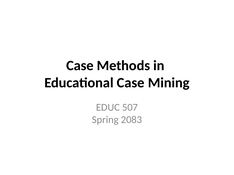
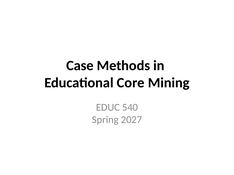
Educational Case: Case -> Core
507: 507 -> 540
2083: 2083 -> 2027
